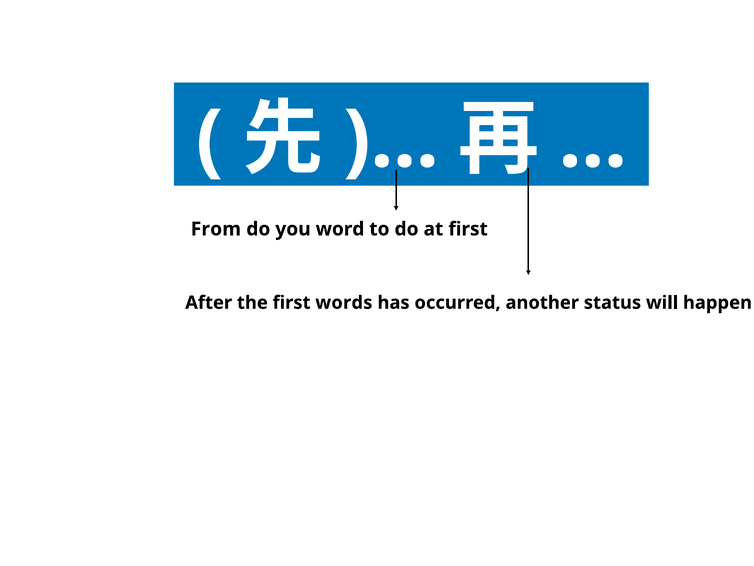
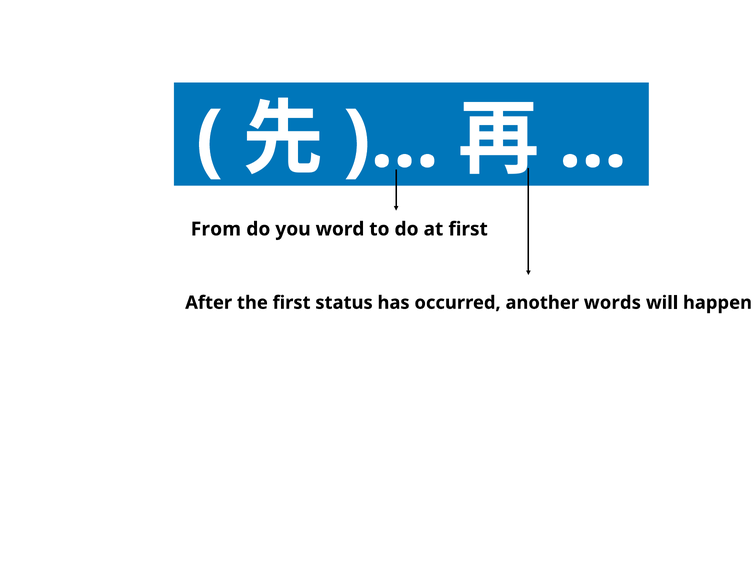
words: words -> status
status: status -> words
